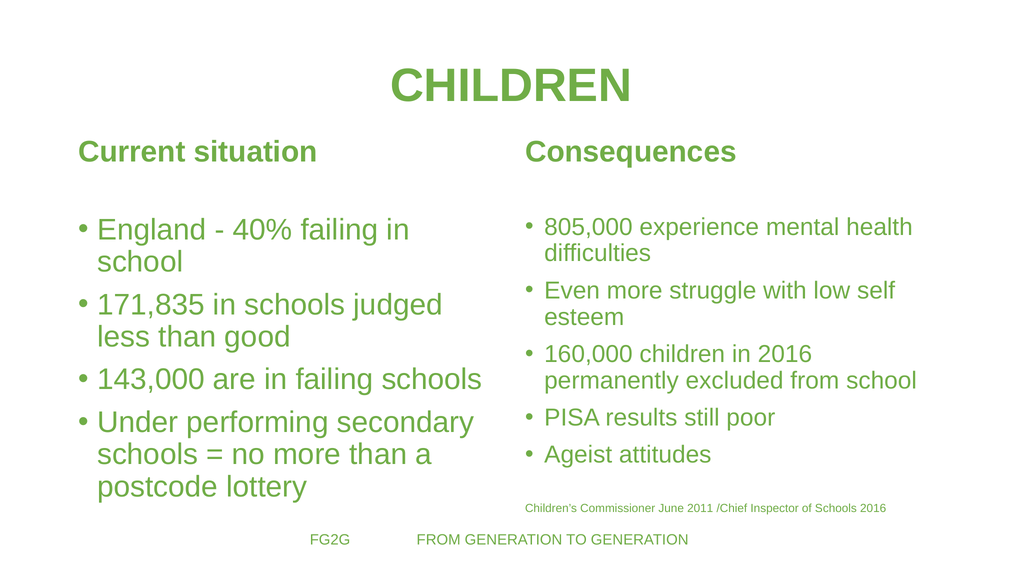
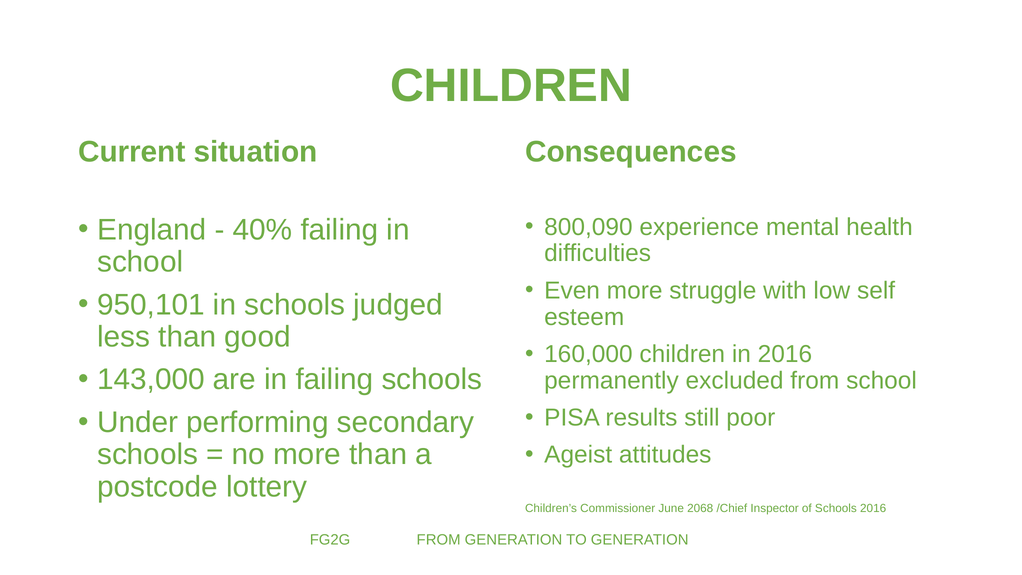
805,000: 805,000 -> 800,090
171,835: 171,835 -> 950,101
2011: 2011 -> 2068
